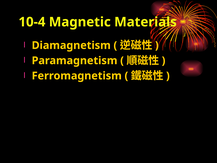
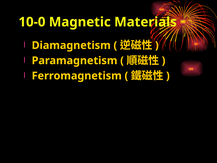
10-4: 10-4 -> 10-0
